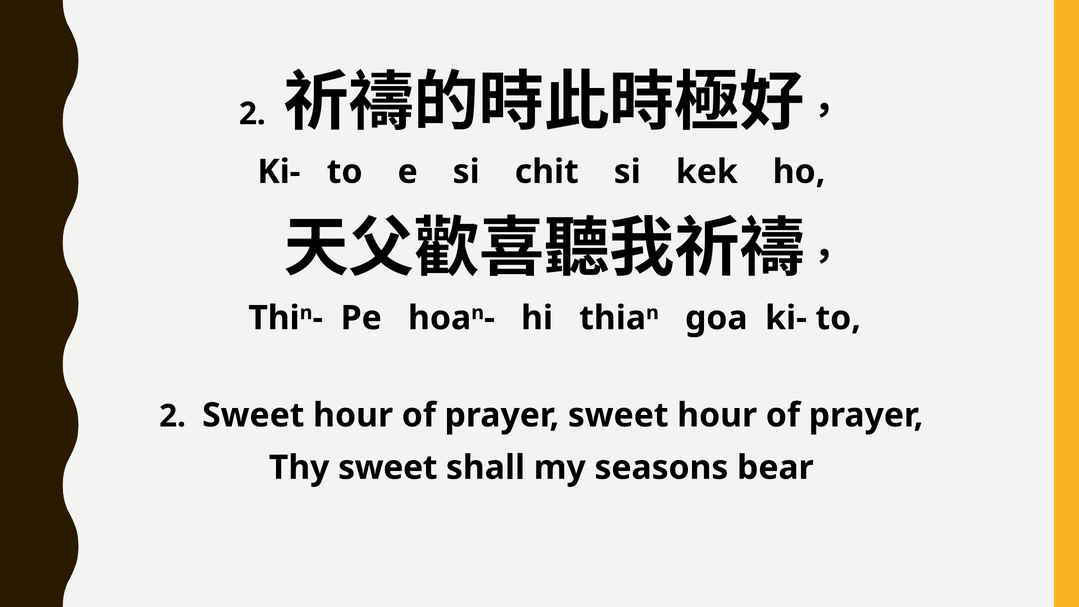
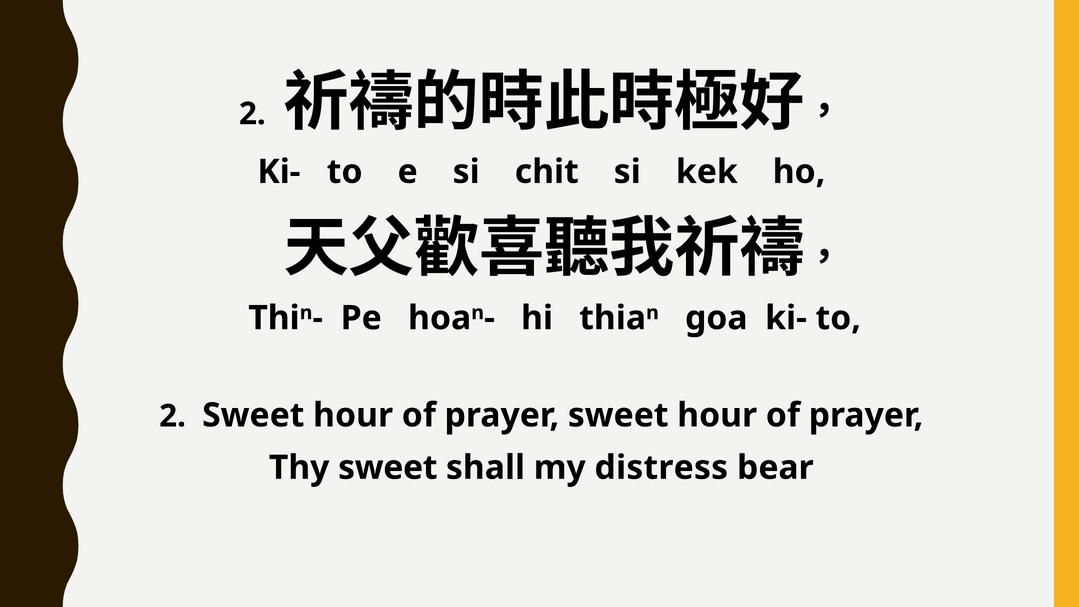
seasons: seasons -> distress
